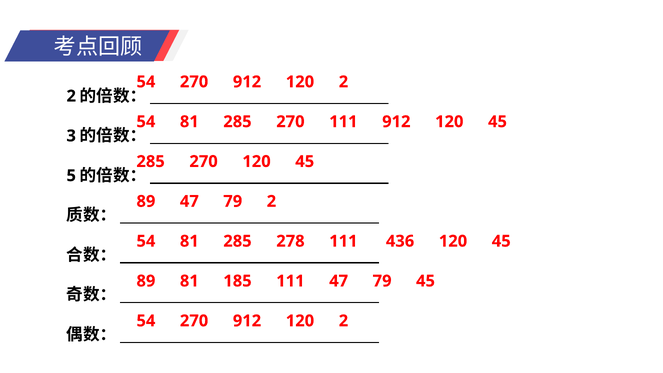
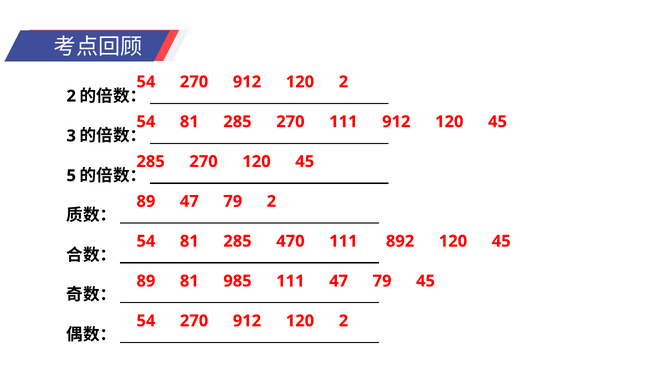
278: 278 -> 470
436: 436 -> 892
185: 185 -> 985
